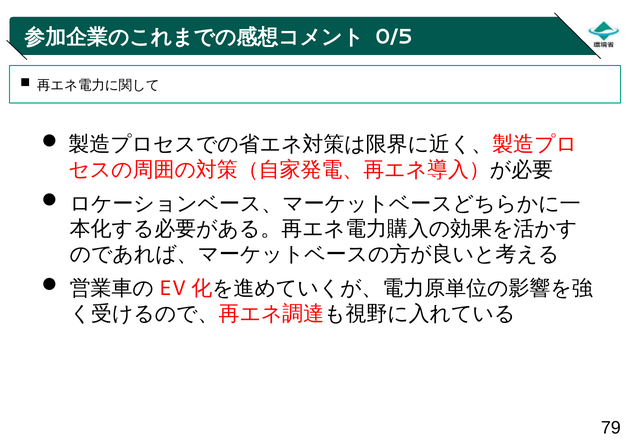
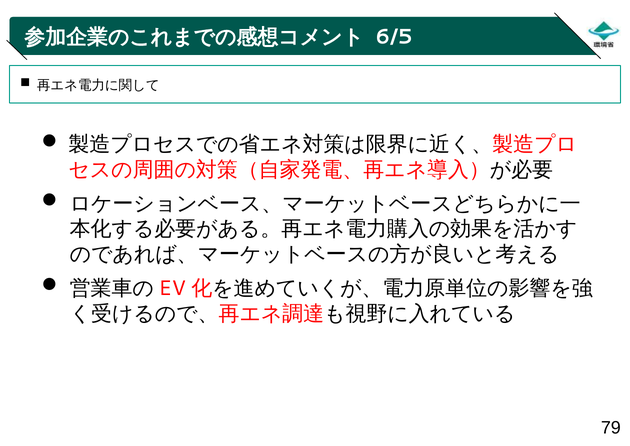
0/5: 0/5 -> 6/5
